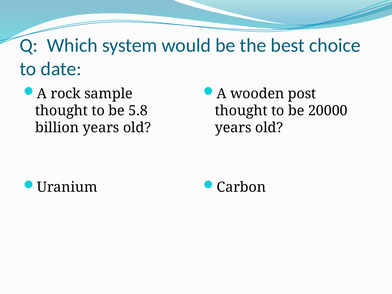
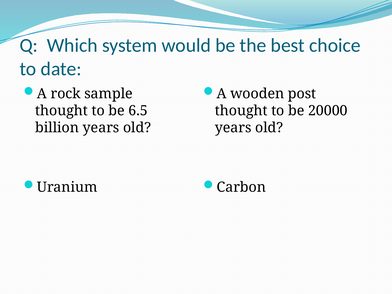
5.8: 5.8 -> 6.5
